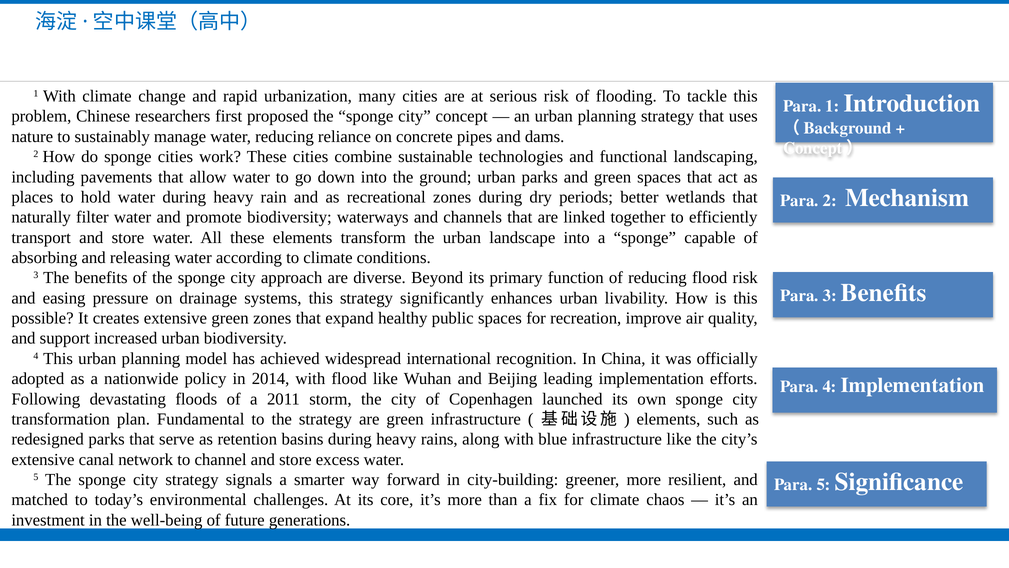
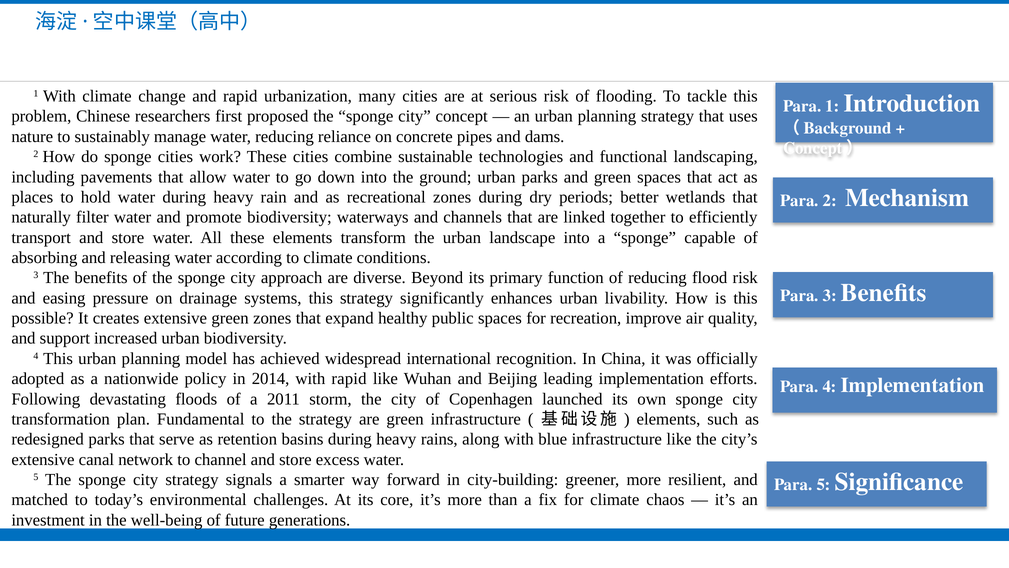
with flood: flood -> rapid
